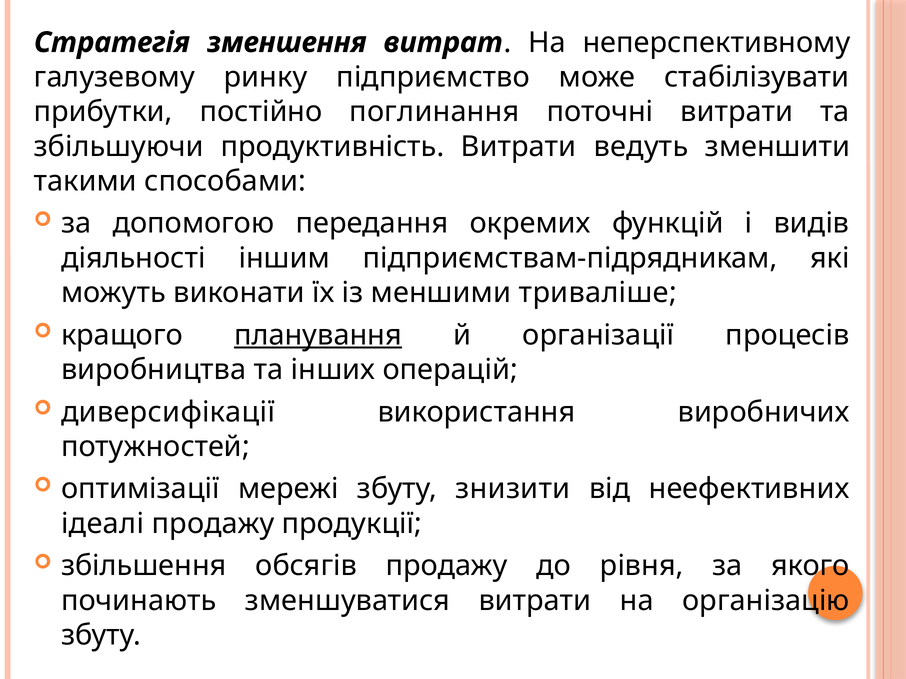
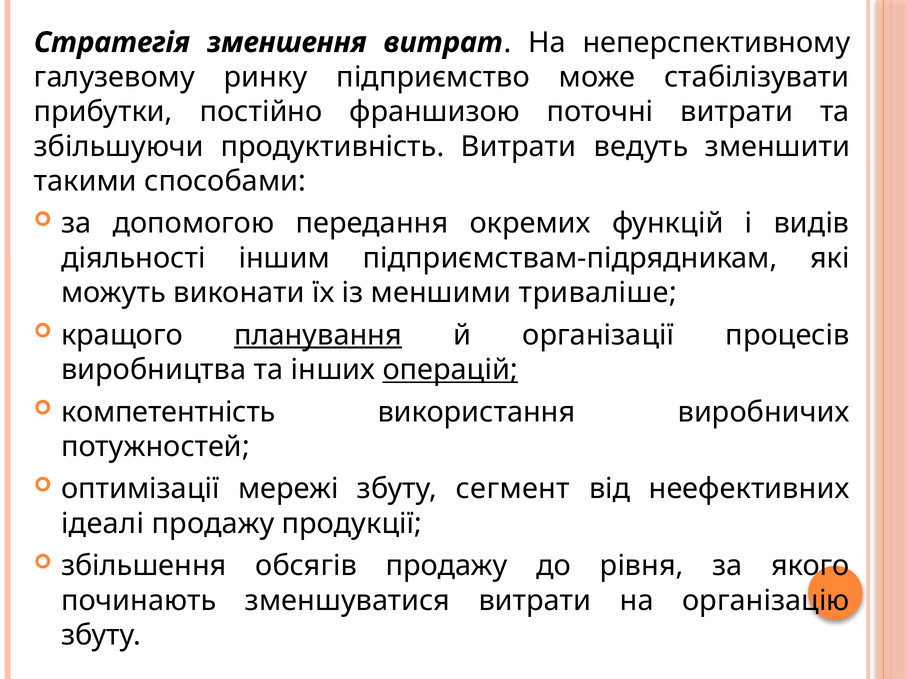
поглинання: поглинання -> франшизою
операцій underline: none -> present
диверсифікації: диверсифікації -> компетентність
знизити: знизити -> сегмент
